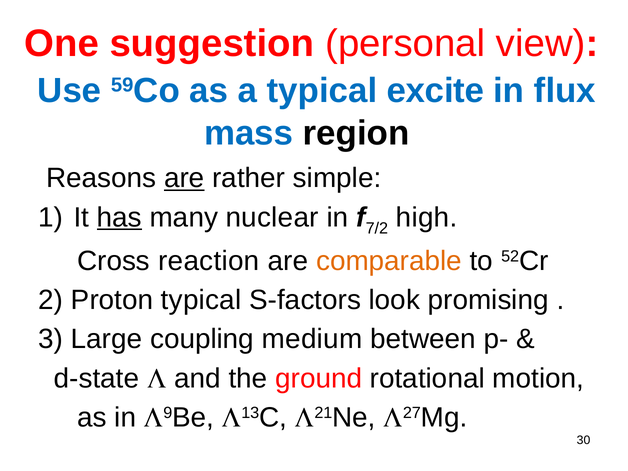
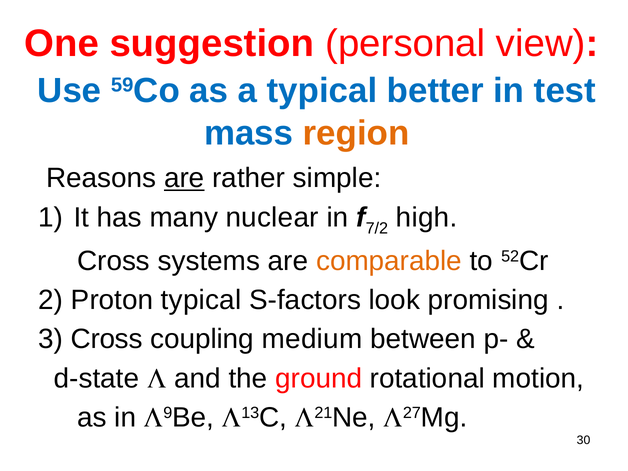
excite: excite -> better
flux: flux -> test
region colour: black -> orange
has underline: present -> none
reaction: reaction -> systems
3 Large: Large -> Cross
